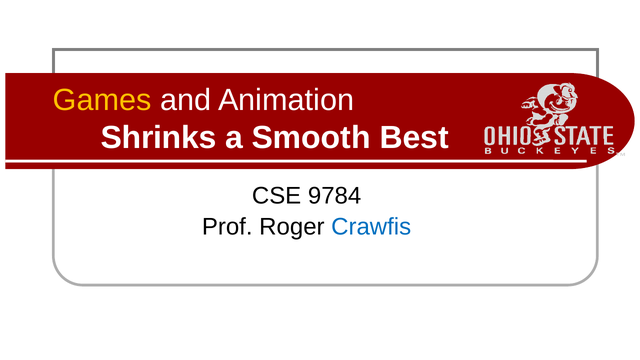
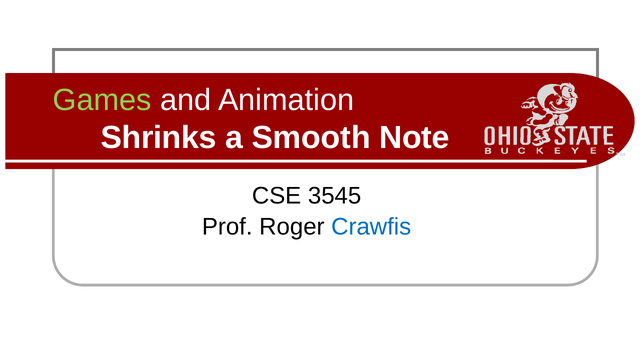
Games colour: yellow -> light green
Best: Best -> Note
9784: 9784 -> 3545
